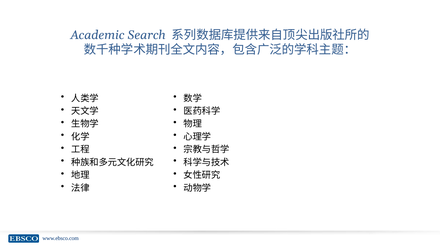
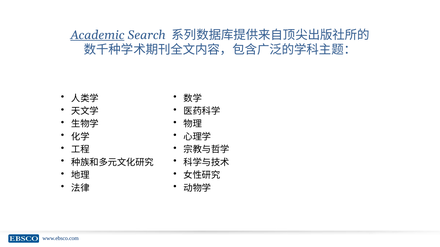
Academic underline: none -> present
